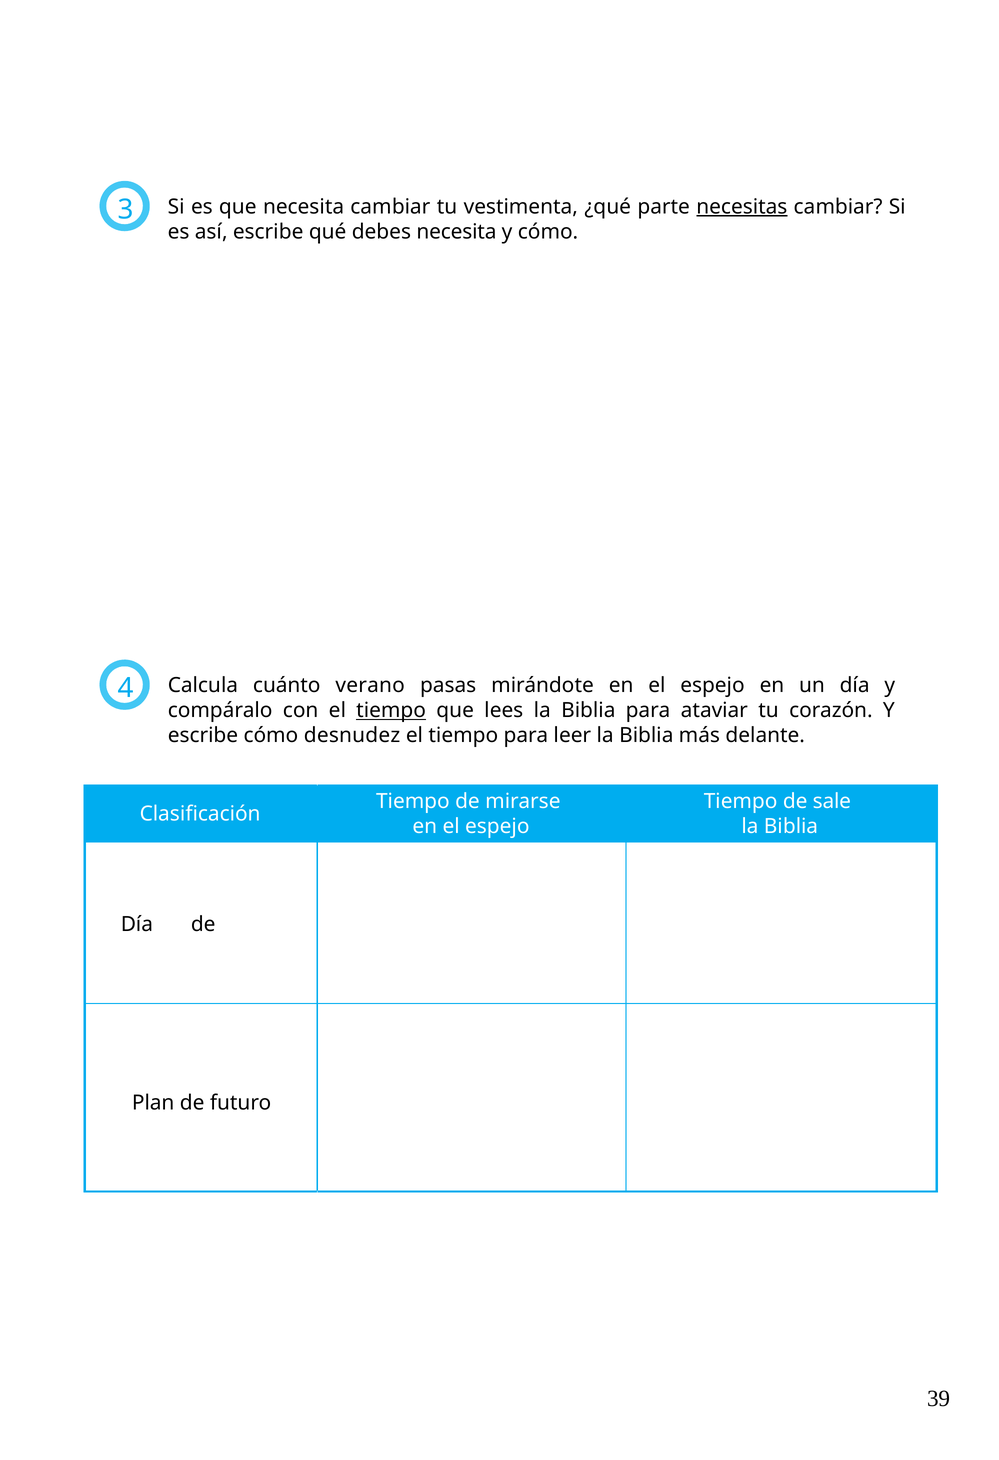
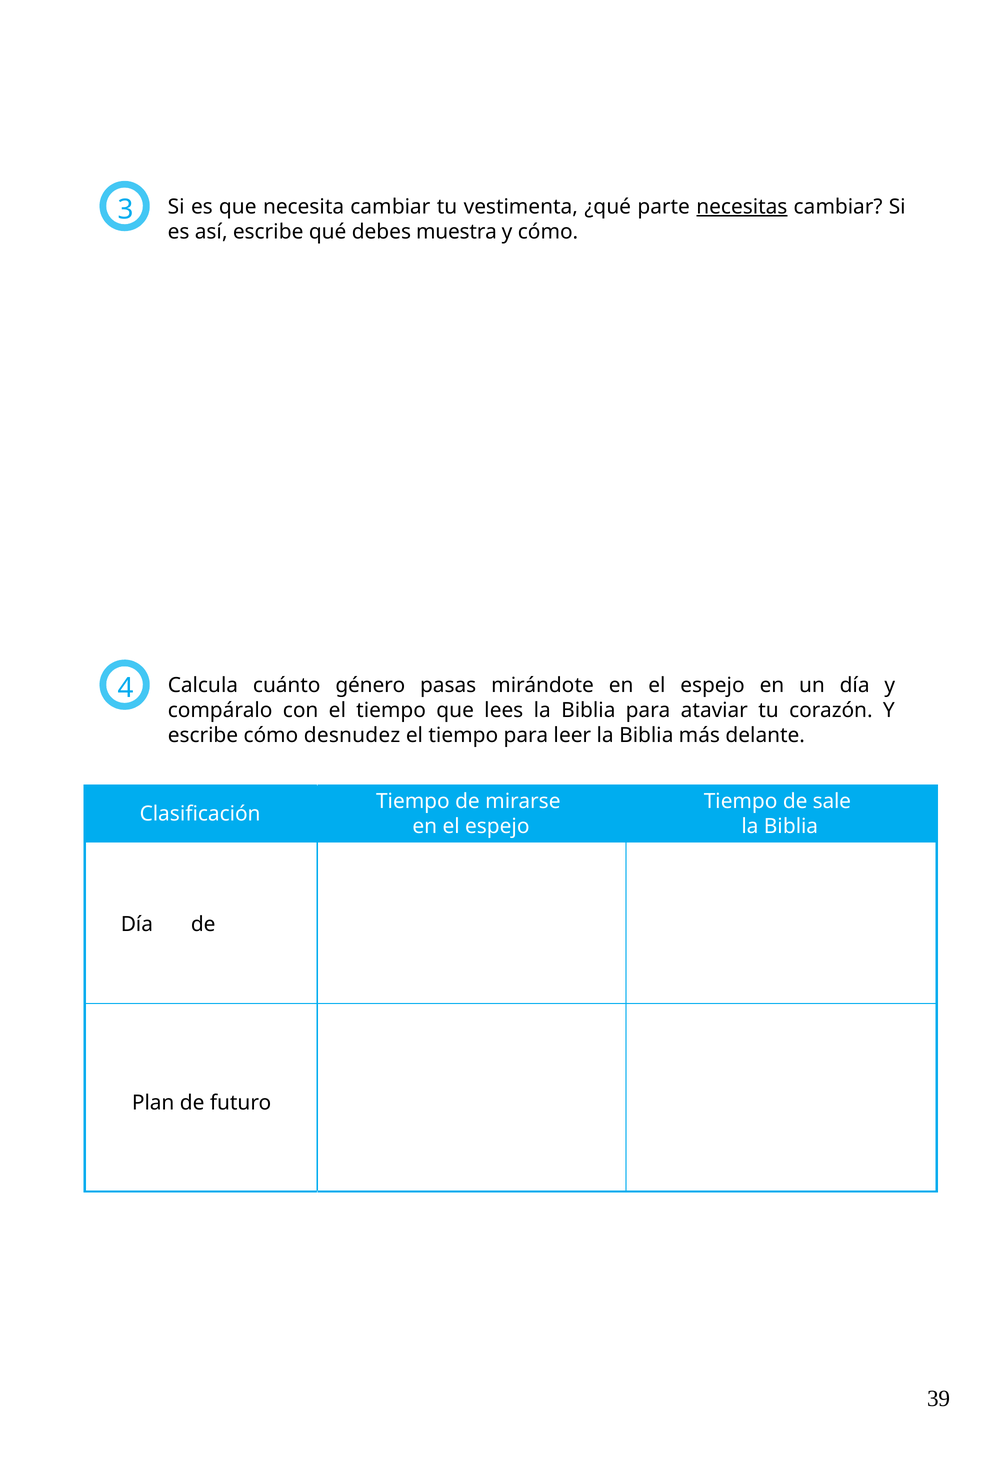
debes necesita: necesita -> muestra
verano: verano -> género
tiempo at (391, 711) underline: present -> none
